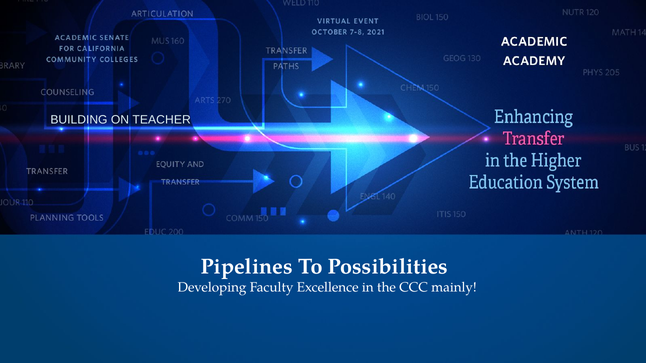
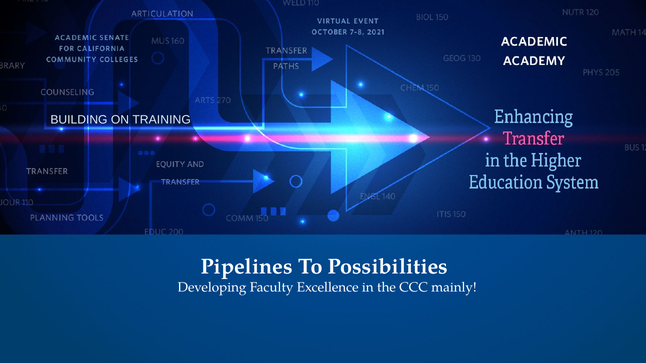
TEACHER: TEACHER -> TRAINING
